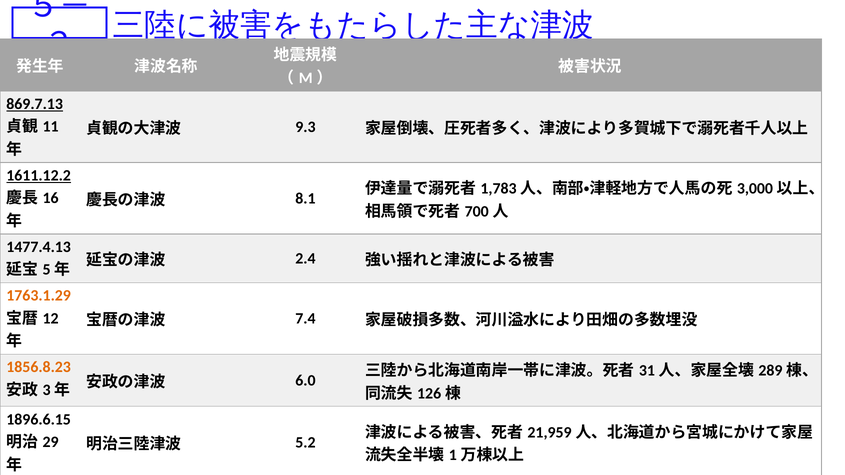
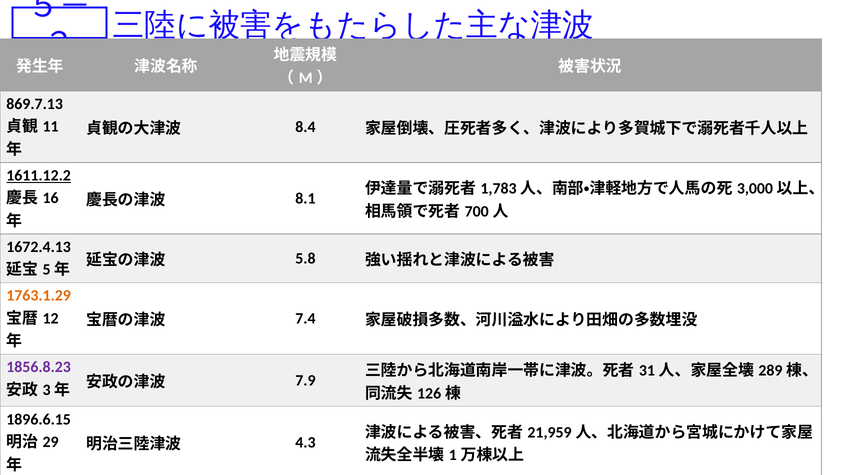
869.7.13 underline: present -> none
9.3: 9.3 -> 8.4
1477.4.13: 1477.4.13 -> 1672.4.13
2.4: 2.4 -> 5.8
1856.8.23 colour: orange -> purple
6.0: 6.0 -> 7.9
5.2: 5.2 -> 4.3
